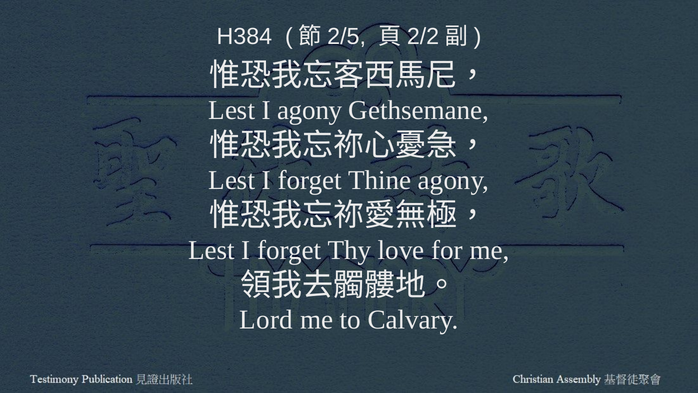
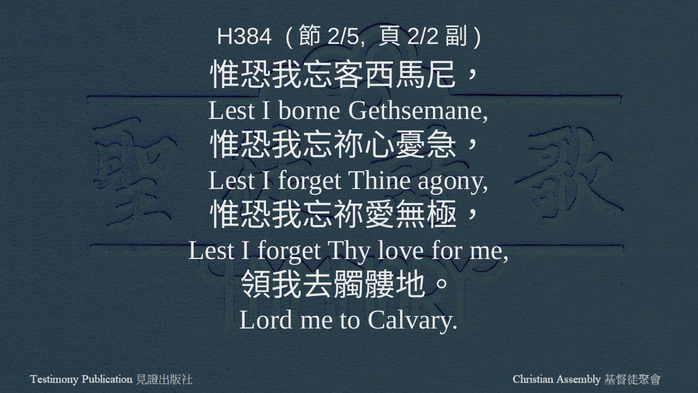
I agony: agony -> borne
